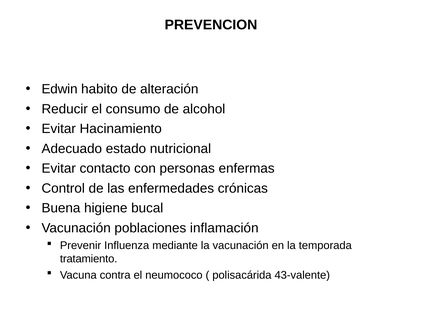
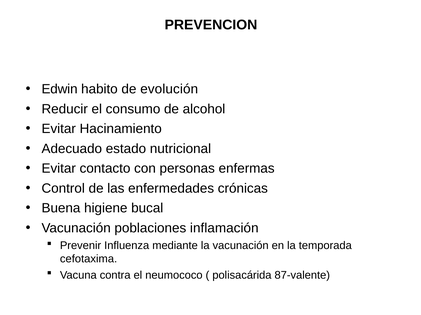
alteración: alteración -> evolución
tratamiento: tratamiento -> cefotaxima
43-valente: 43-valente -> 87-valente
